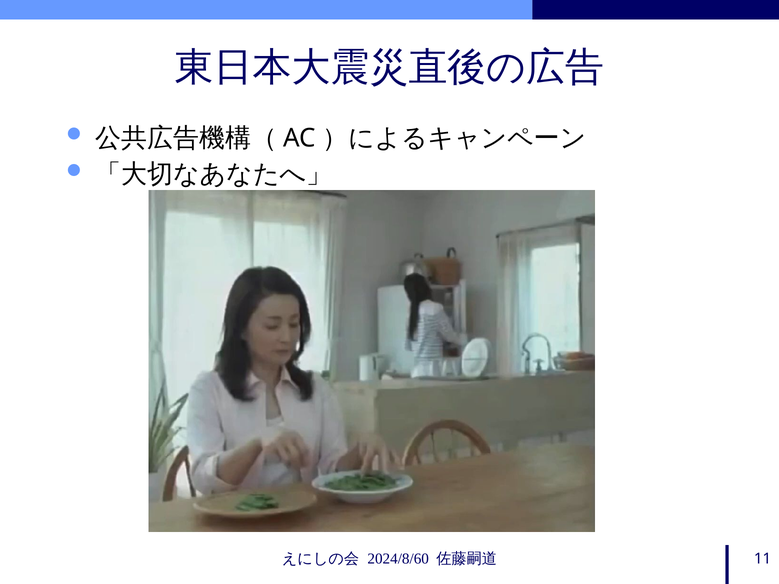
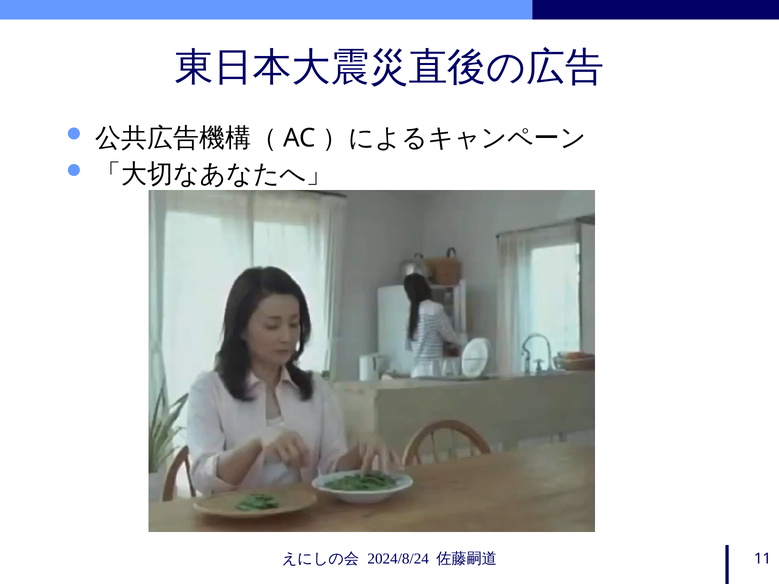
2024/8/60: 2024/8/60 -> 2024/8/24
